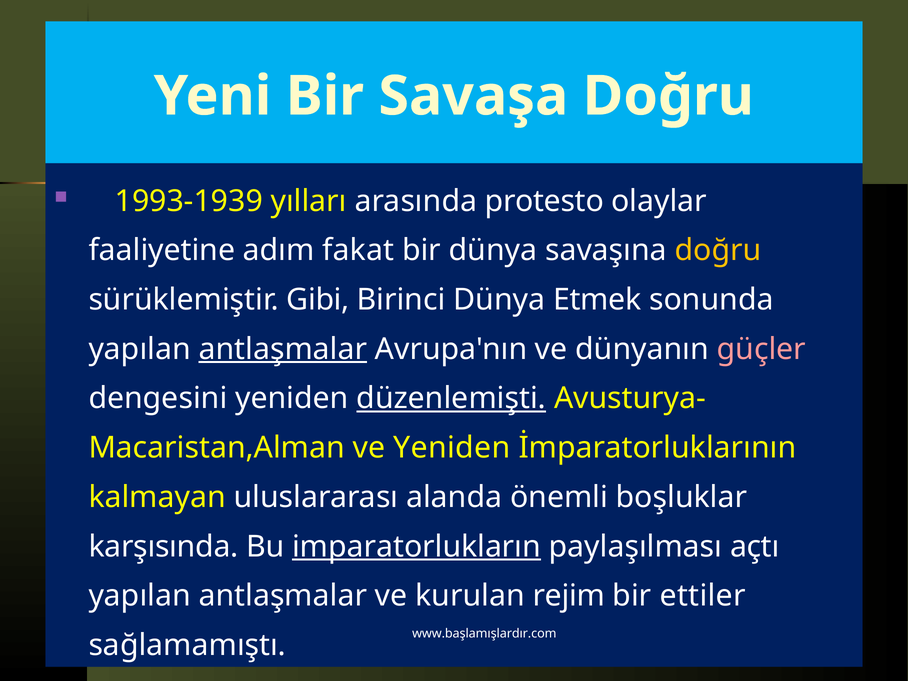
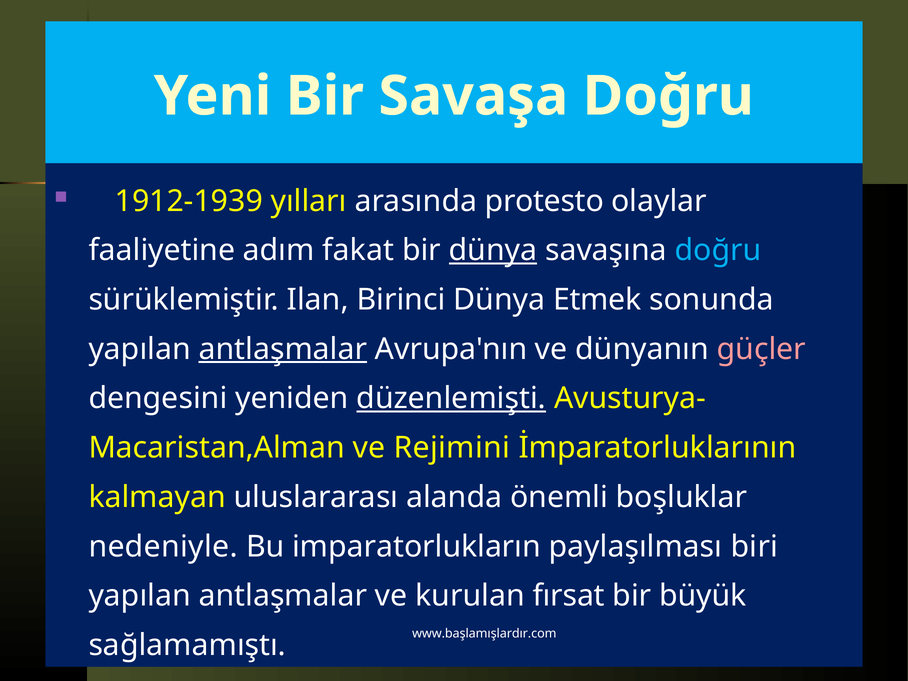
1993-1939: 1993-1939 -> 1912-1939
dünya at (493, 250) underline: none -> present
doğru at (718, 250) colour: yellow -> light blue
Gibi: Gibi -> Ilan
ve Yeniden: Yeniden -> Rejimini
karşısında: karşısında -> nedeniyle
imparatorlukların underline: present -> none
açtı: açtı -> biri
rejim: rejim -> fırsat
ettiler: ettiler -> büyük
